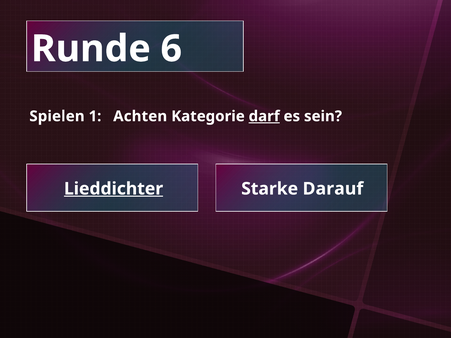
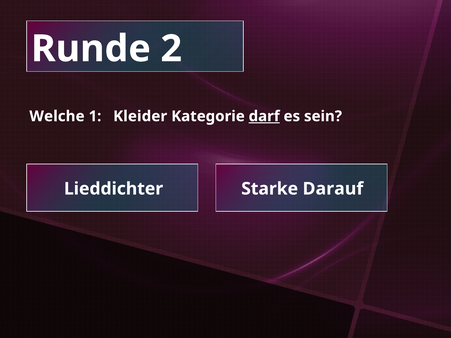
6: 6 -> 2
Spielen: Spielen -> Welche
Achten: Achten -> Kleider
Lieddichter underline: present -> none
